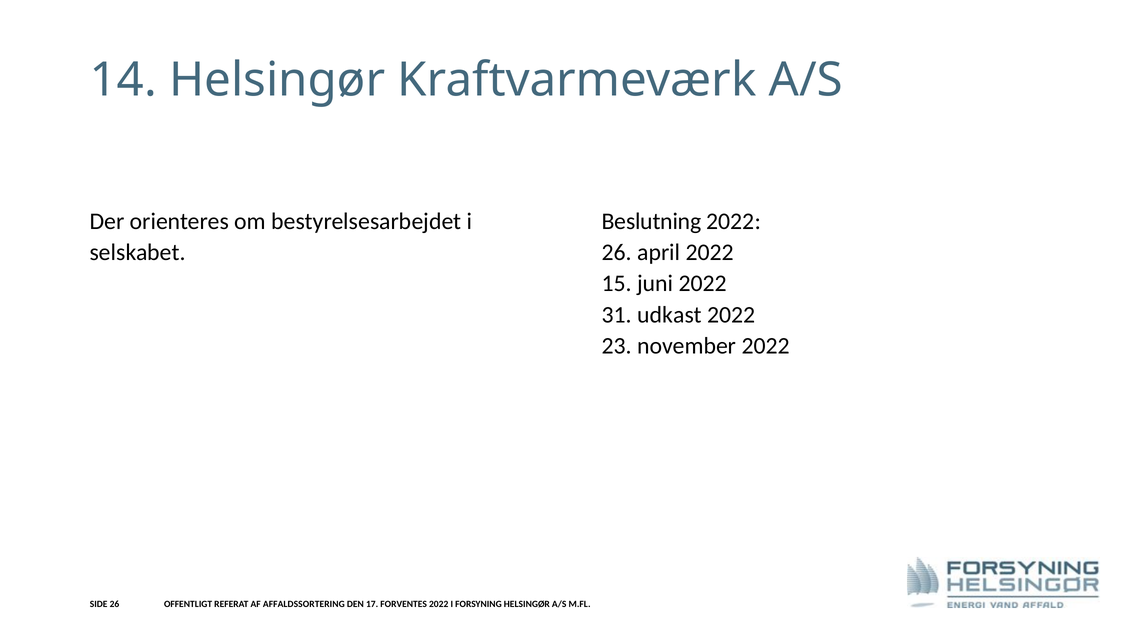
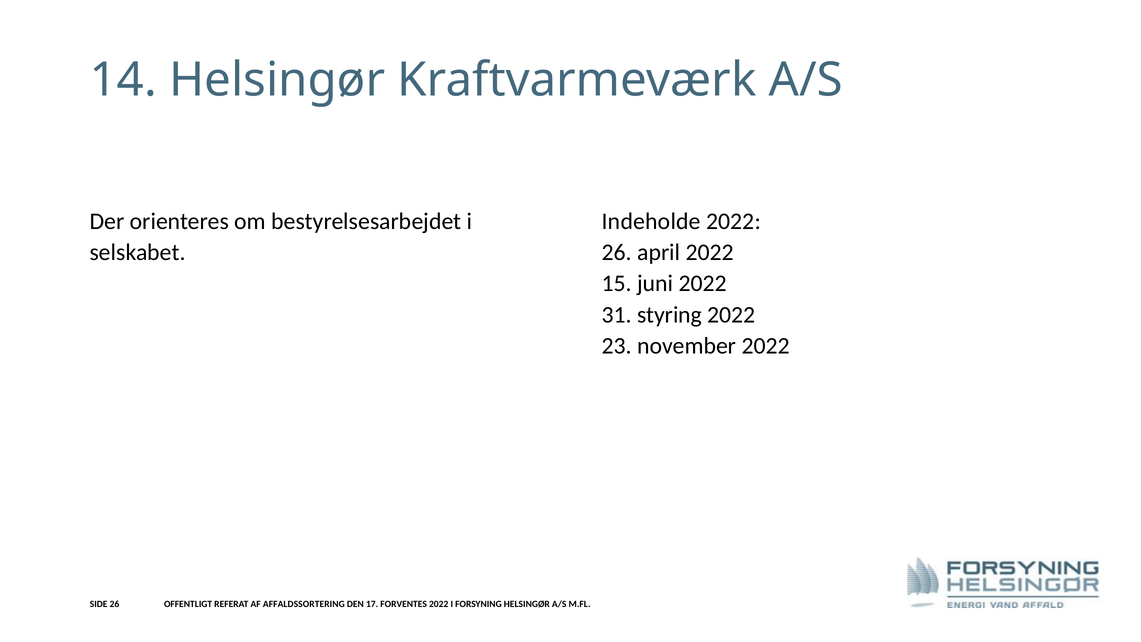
Beslutning: Beslutning -> Indeholde
udkast: udkast -> styring
